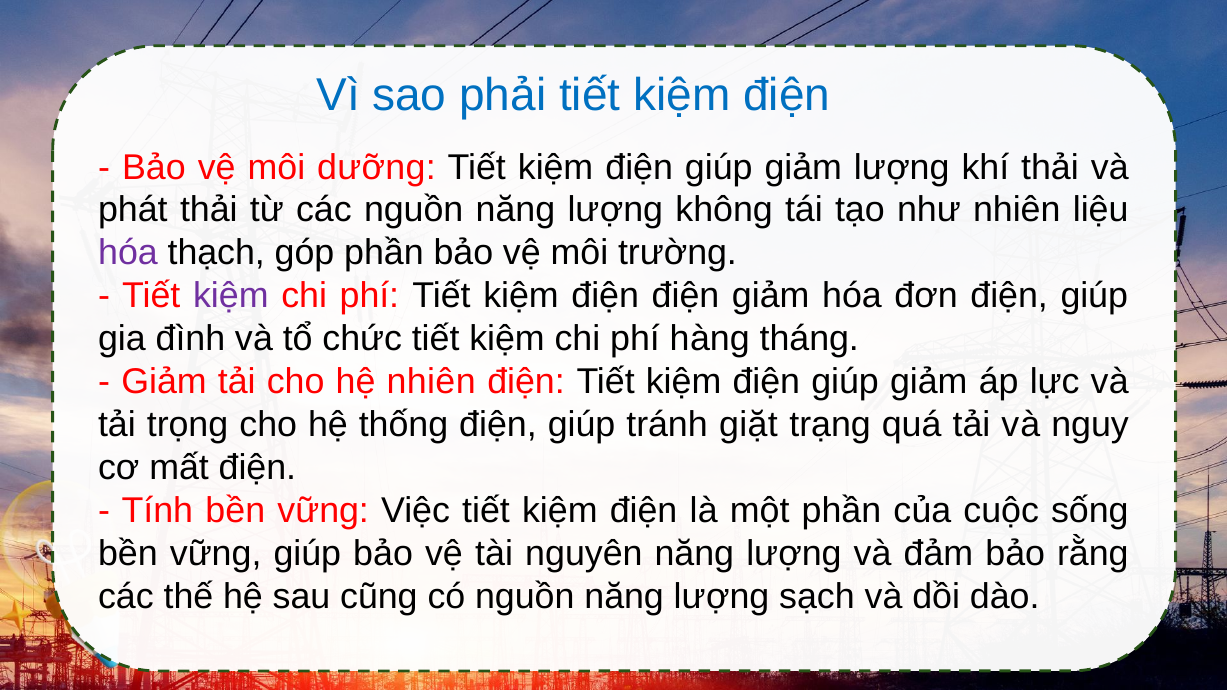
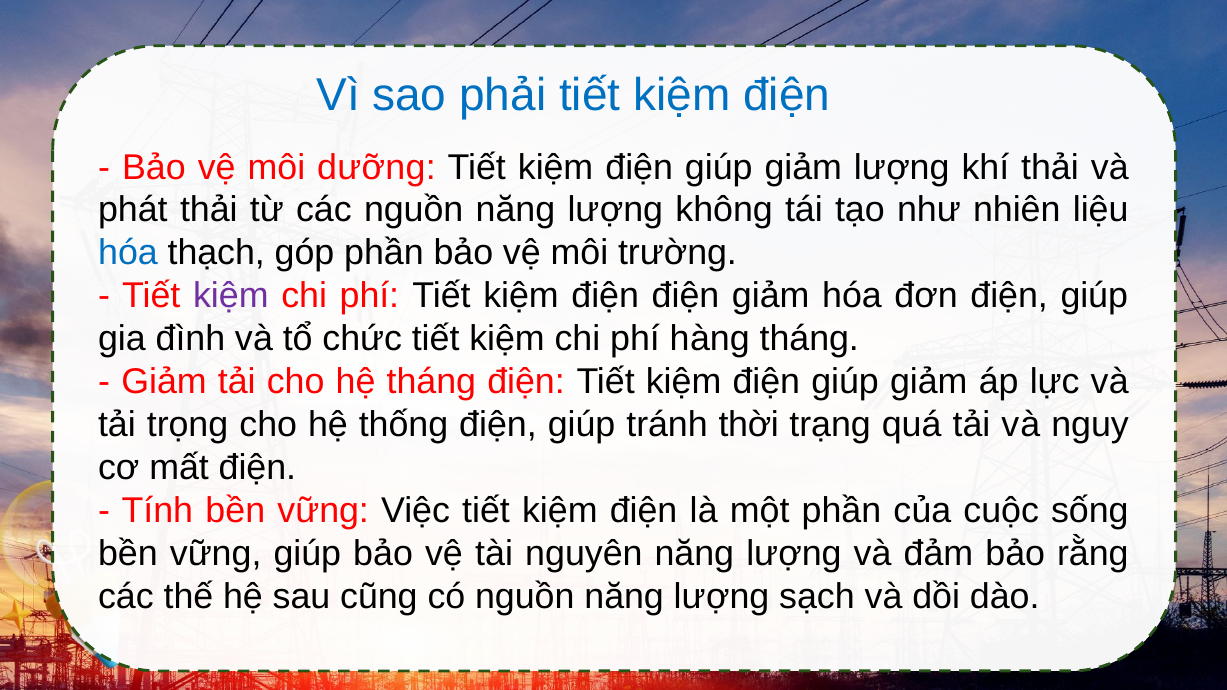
hóa at (128, 253) colour: purple -> blue
hệ nhiên: nhiên -> tháng
giặt: giặt -> thời
